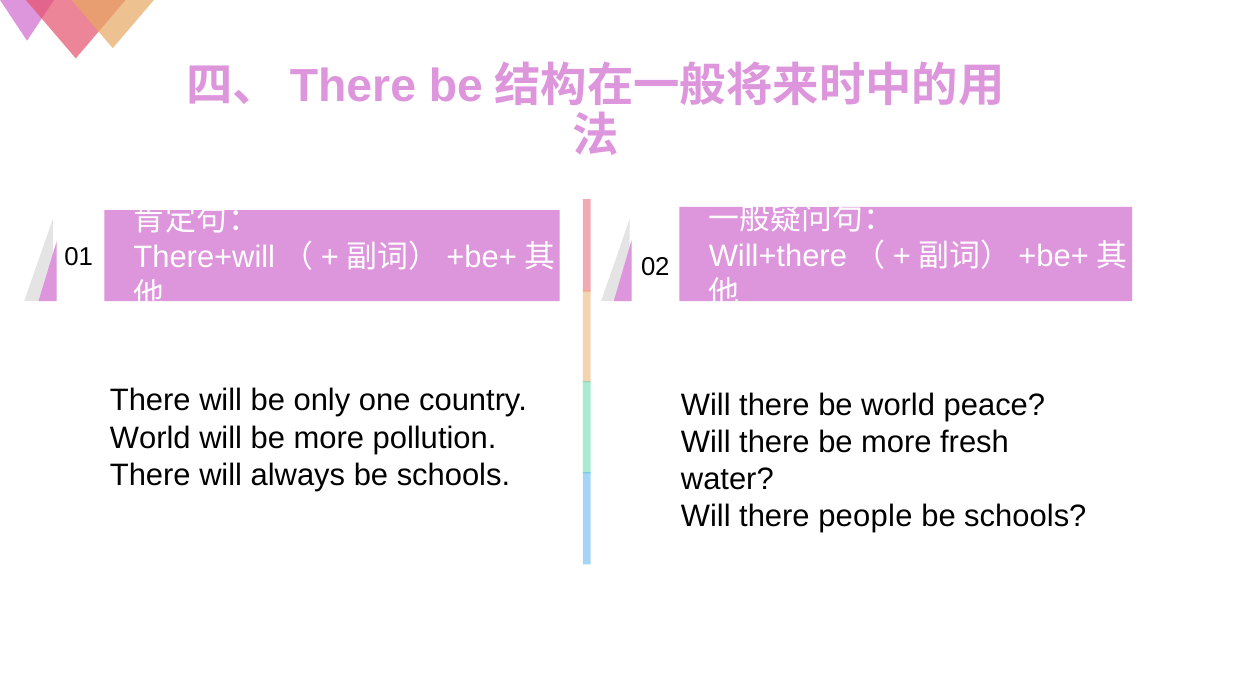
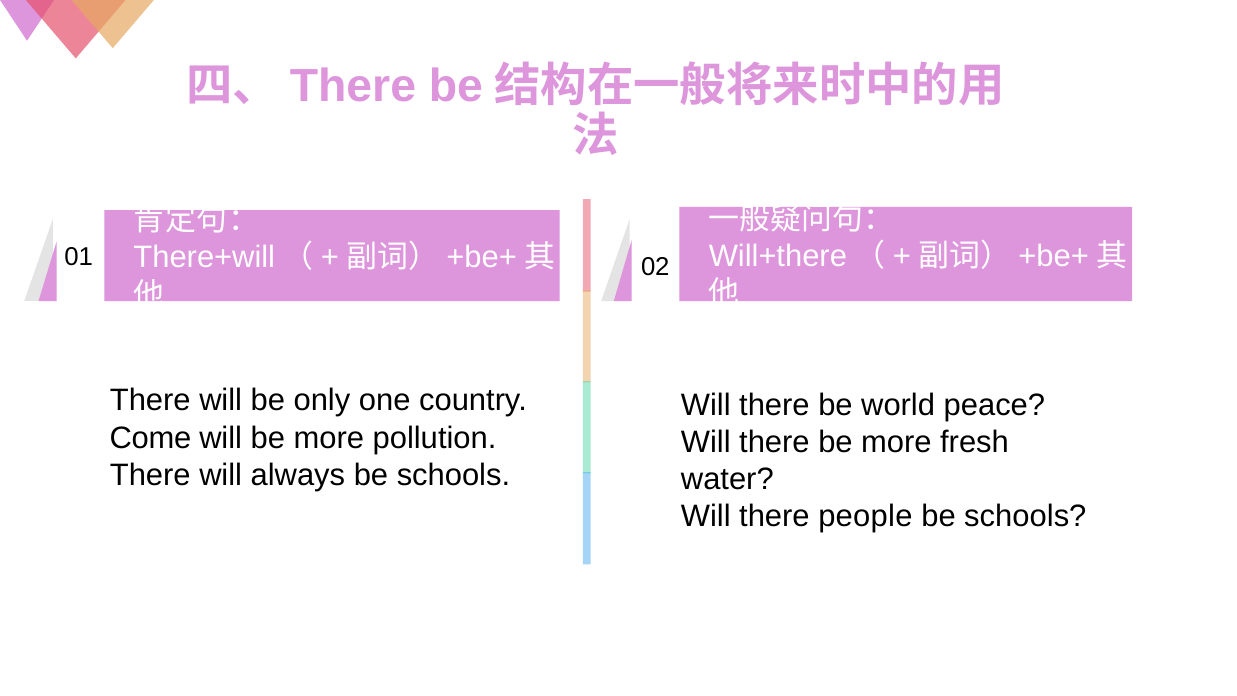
World at (150, 438): World -> Come
